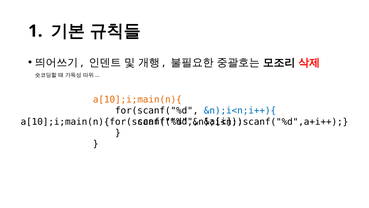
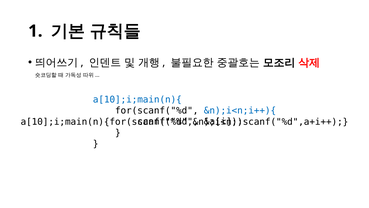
a[10];i;main(n){ colour: orange -> blue
